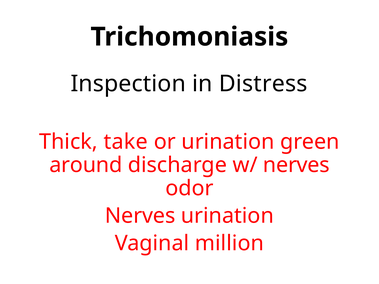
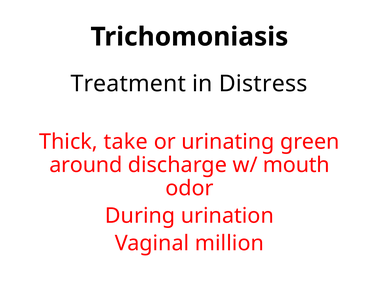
Inspection: Inspection -> Treatment
or urination: urination -> urinating
w/ nerves: nerves -> mouth
Nerves at (140, 216): Nerves -> During
